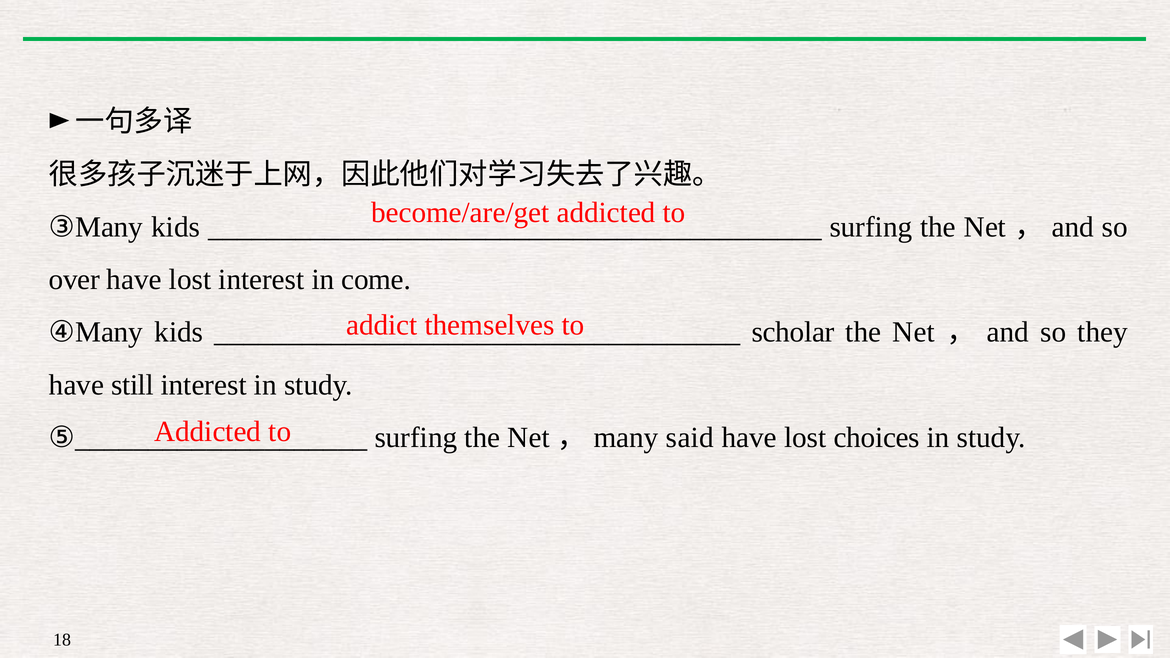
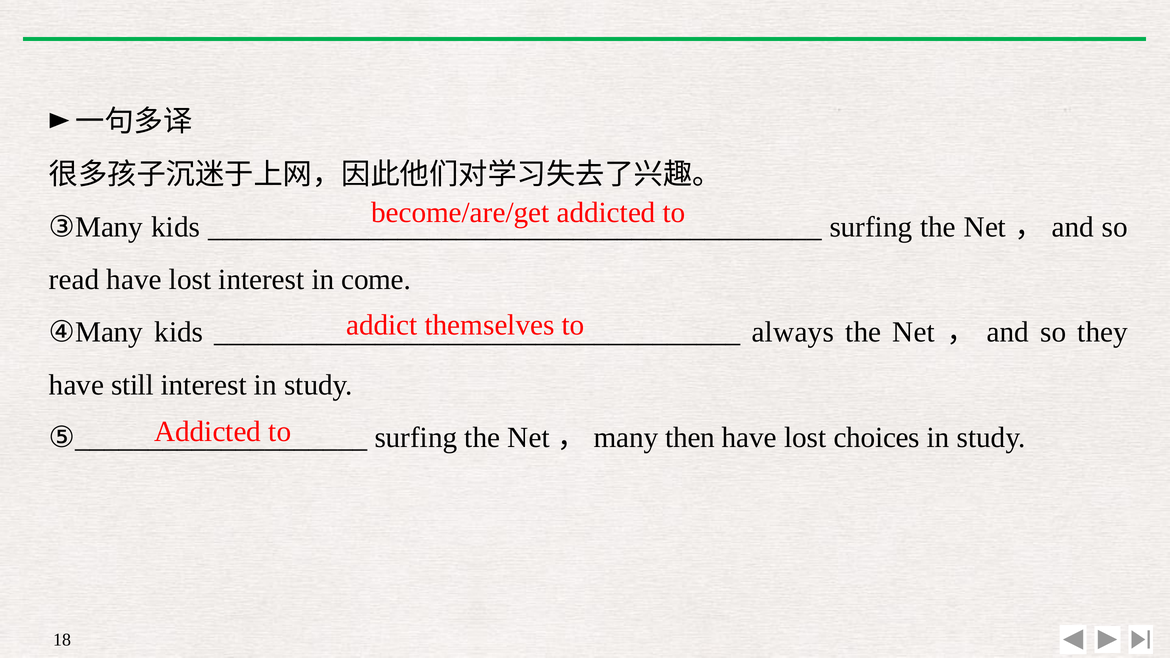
over: over -> read
scholar: scholar -> always
said: said -> then
